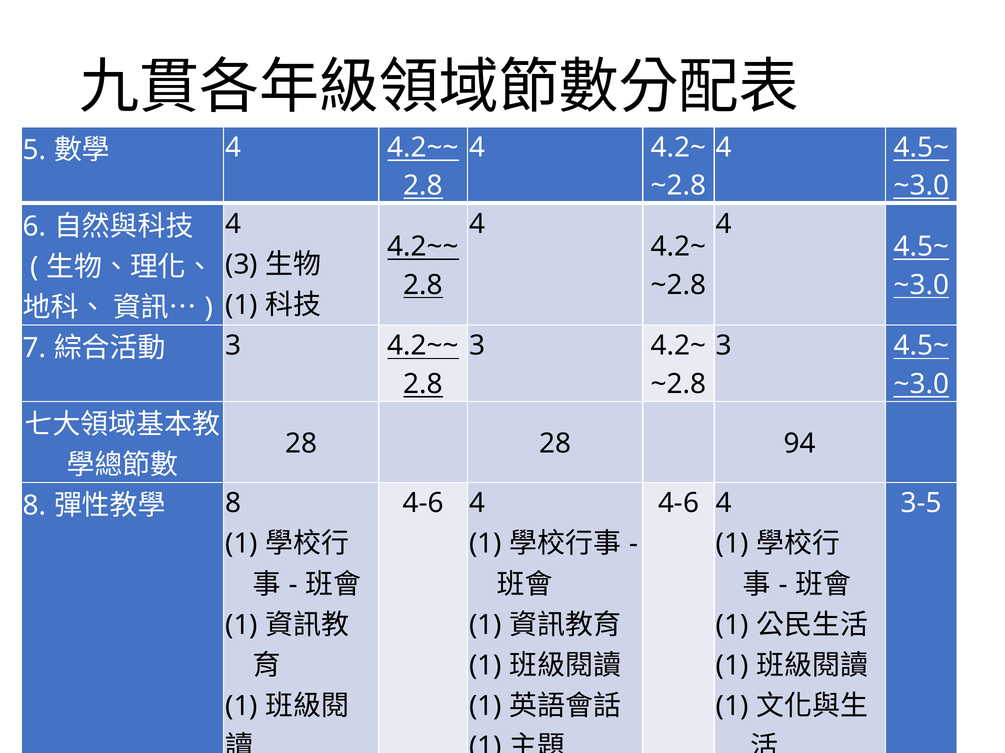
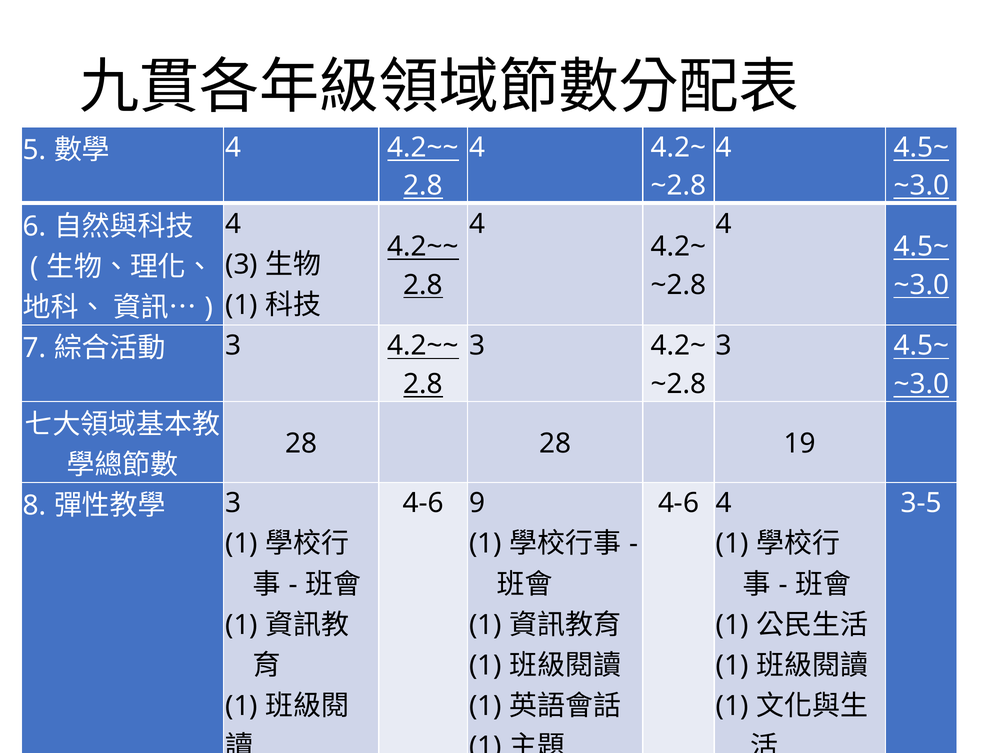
94: 94 -> 19
4 at (477, 504): 4 -> 9
8 at (233, 504): 8 -> 3
